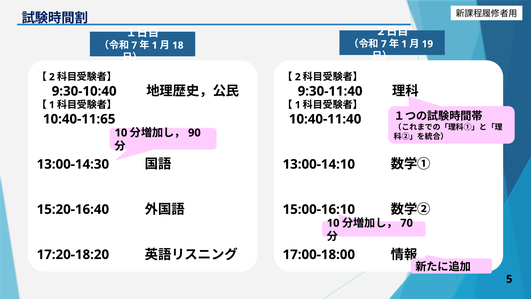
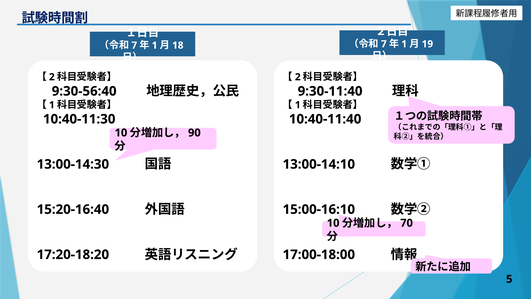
9:30-10:40: 9:30-10:40 -> 9:30-56:40
10:40-11:65: 10:40-11:65 -> 10:40-11:30
